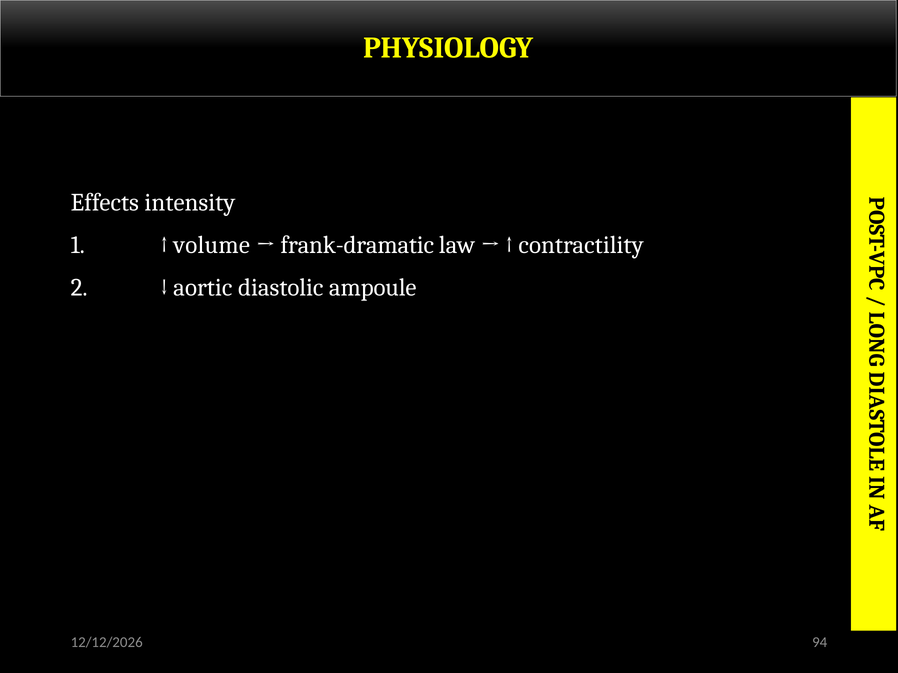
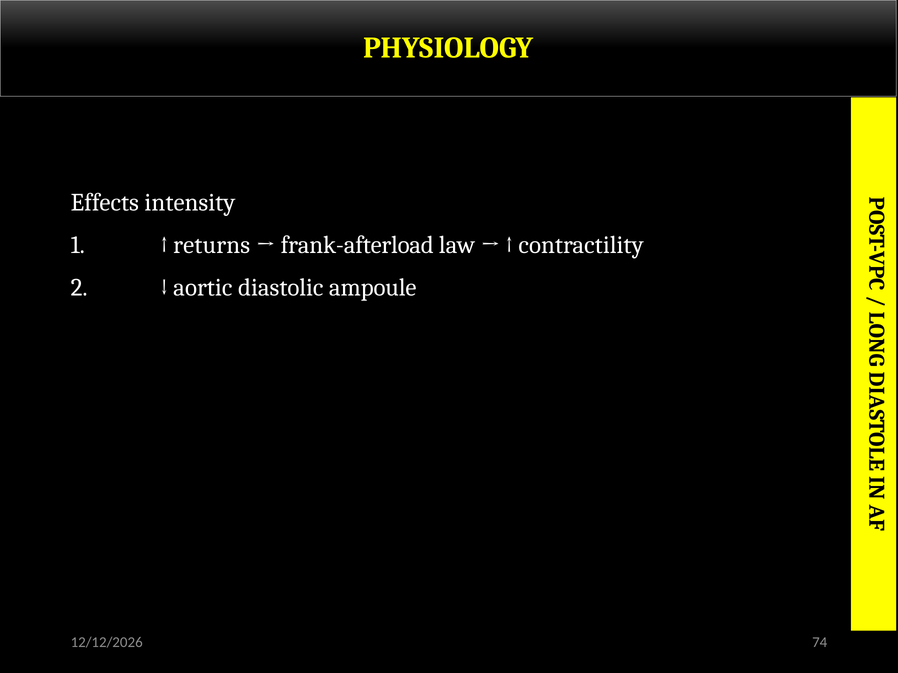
volume: volume -> returns
frank-dramatic: frank-dramatic -> frank-afterload
94: 94 -> 74
